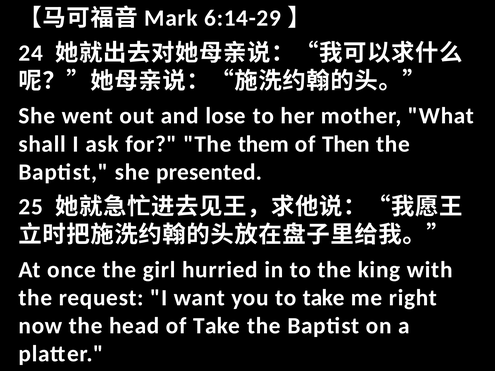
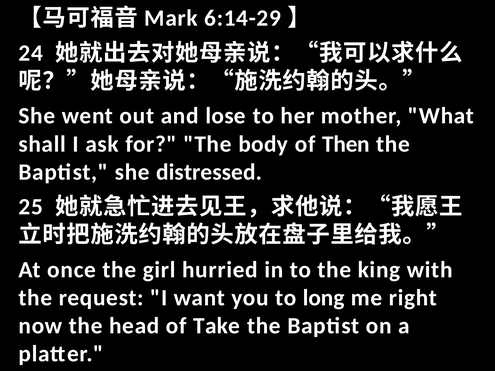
them: them -> body
presented: presented -> distressed
to take: take -> long
